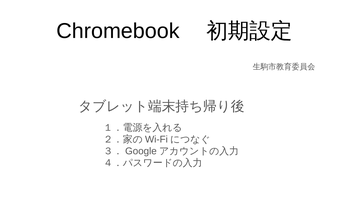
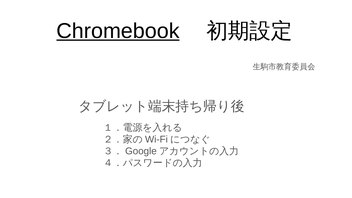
Chromebook underline: none -> present
